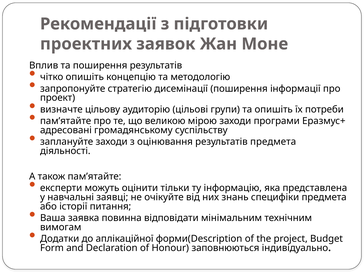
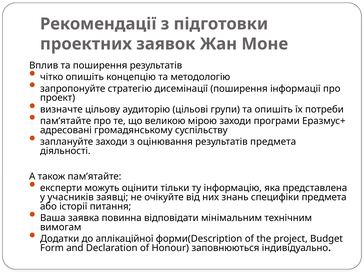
навчальні: навчальні -> учасників
